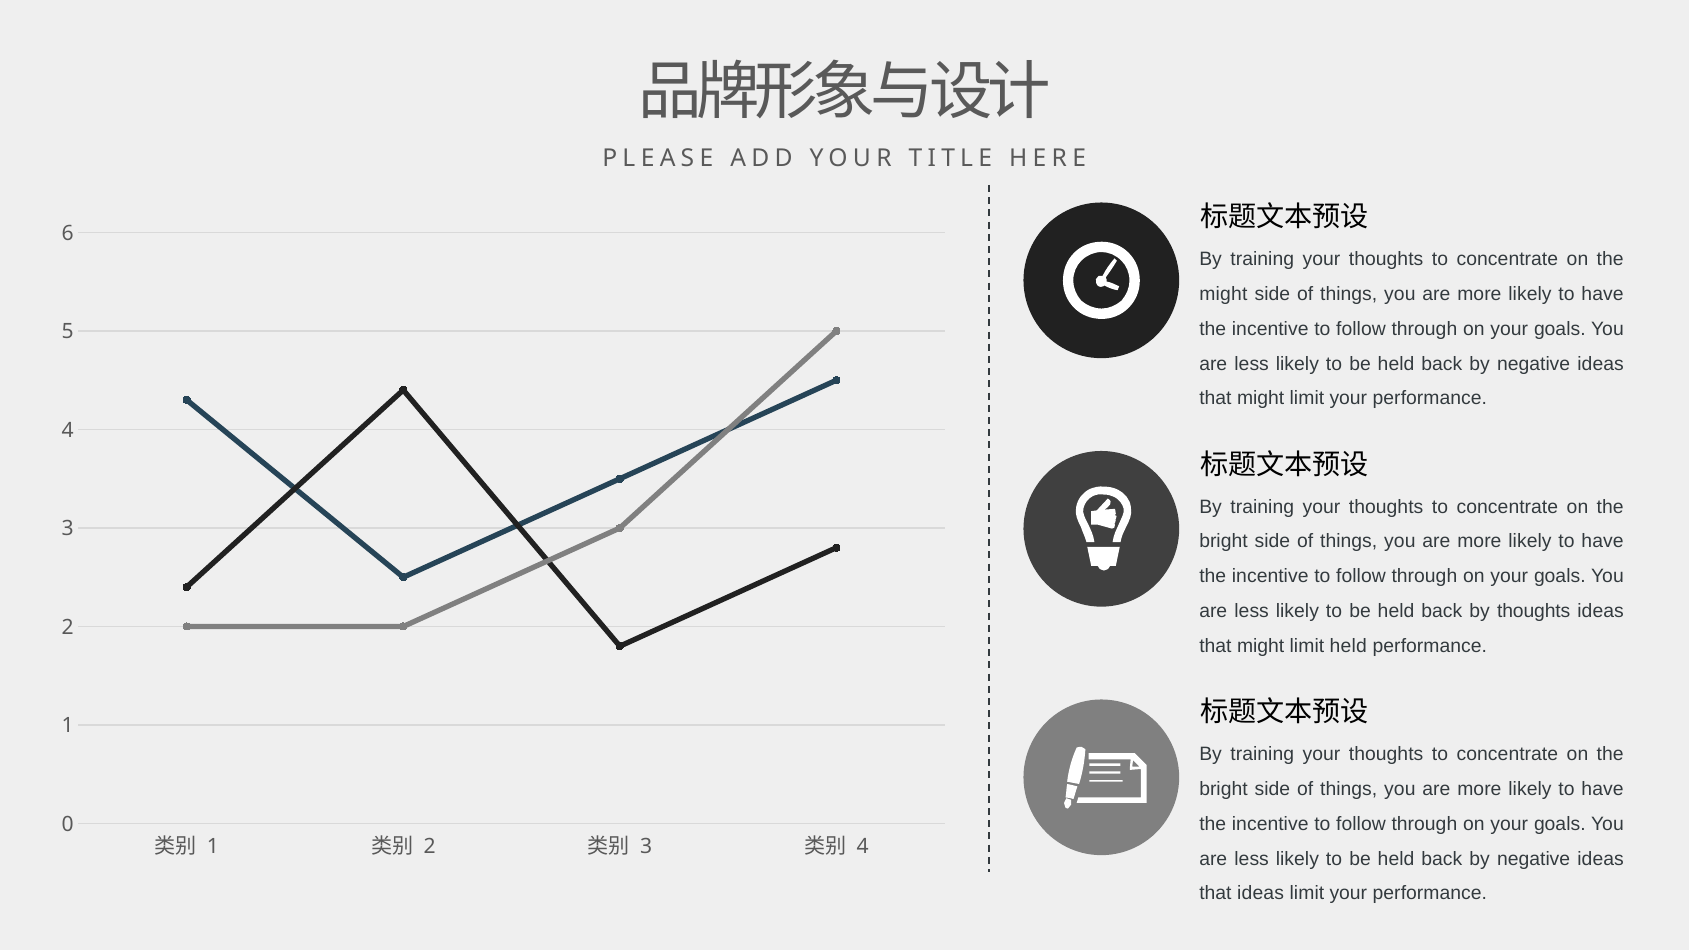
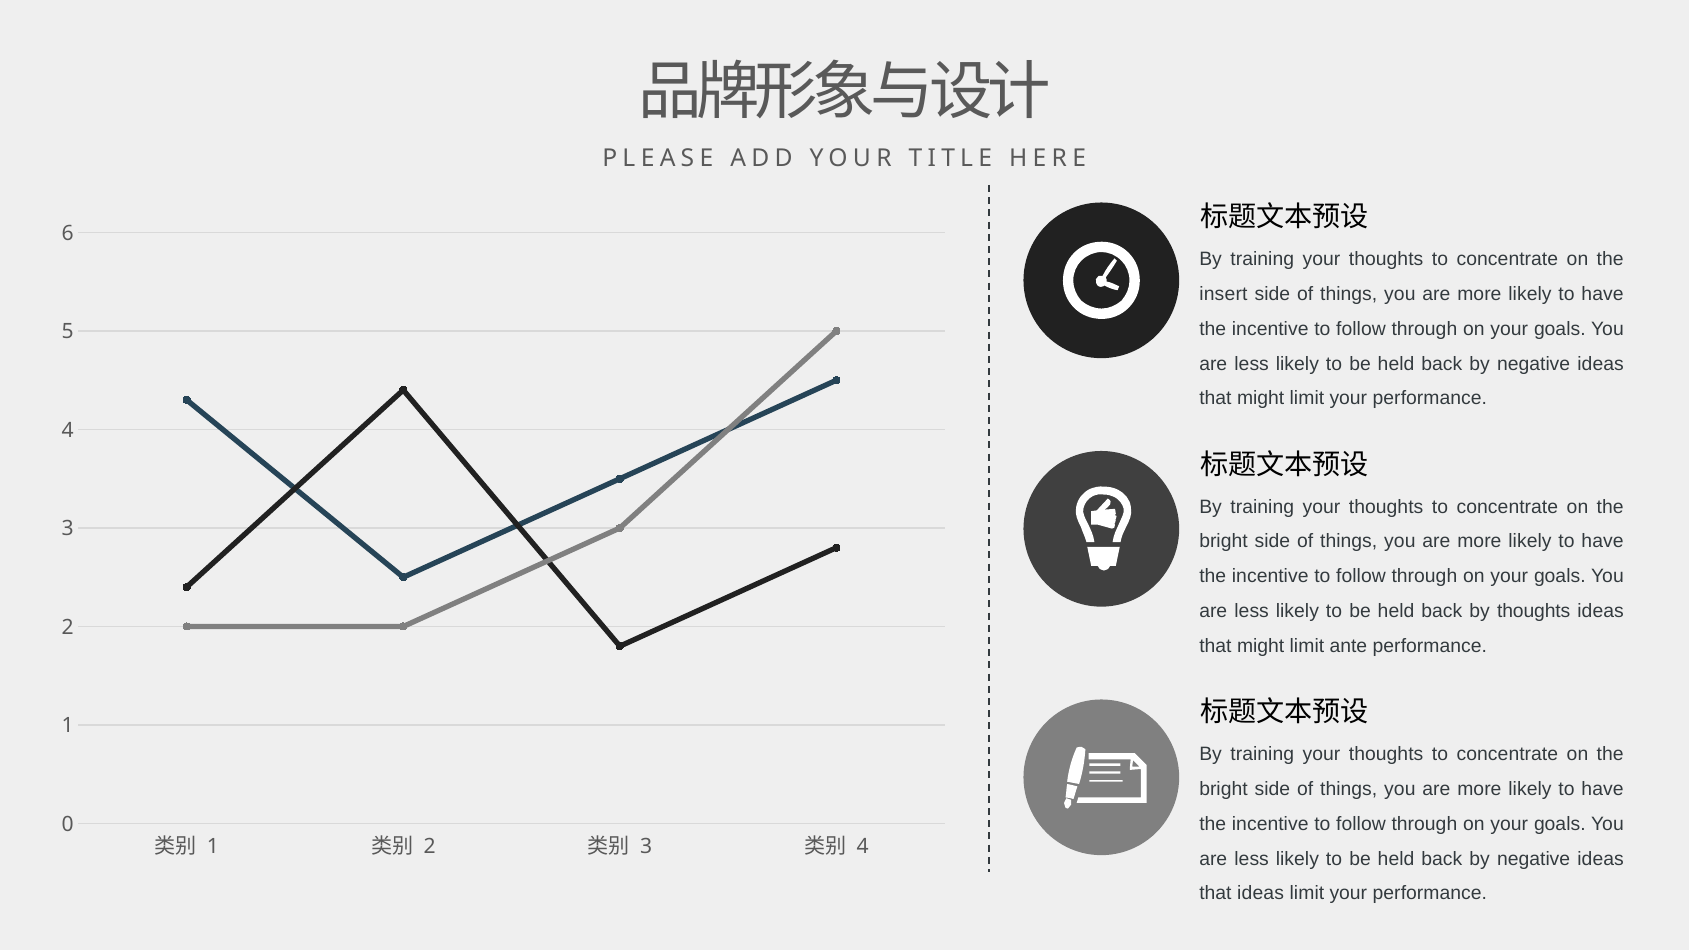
might at (1223, 294): might -> insert
limit held: held -> ante
